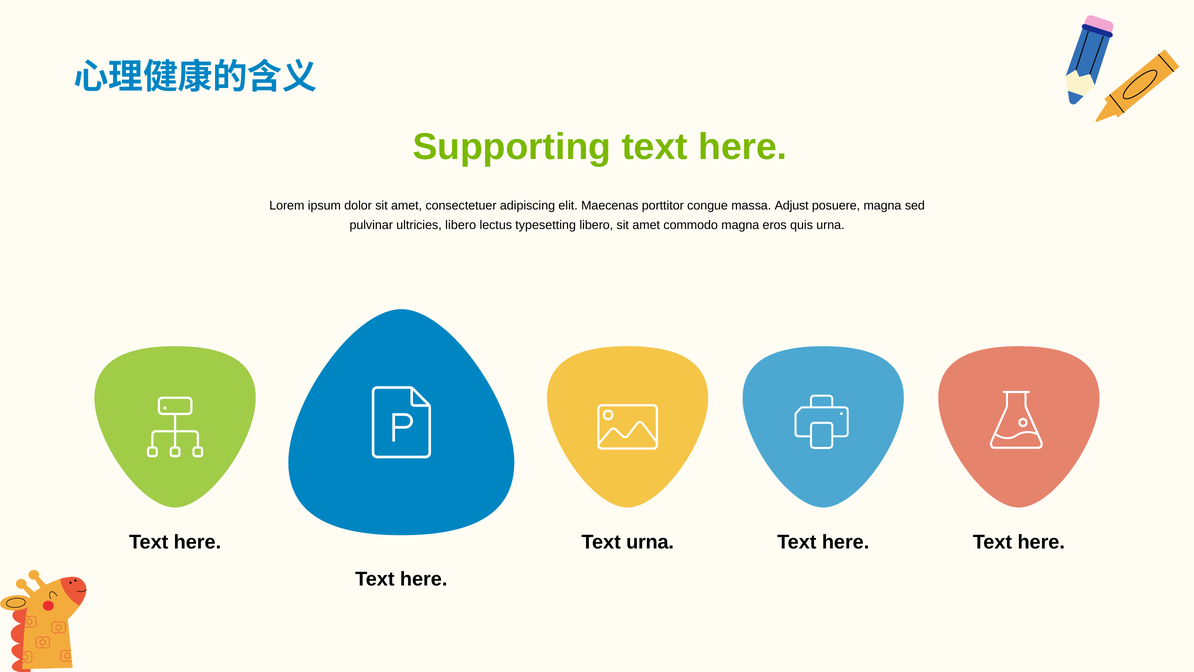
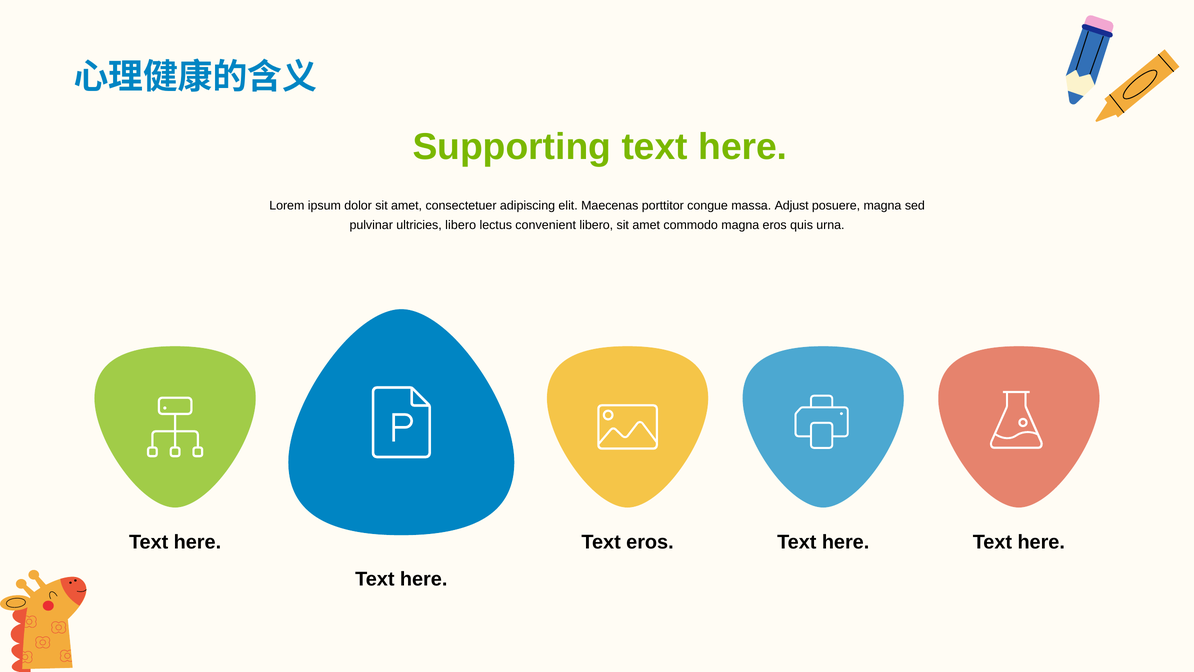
typesetting: typesetting -> convenient
Text urna: urna -> eros
